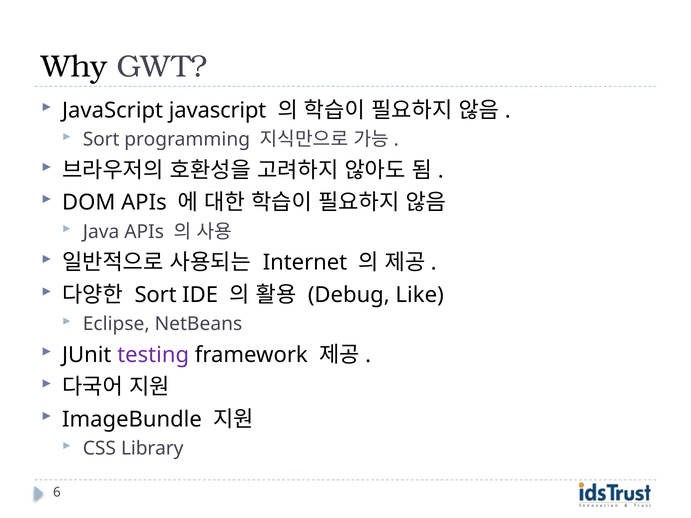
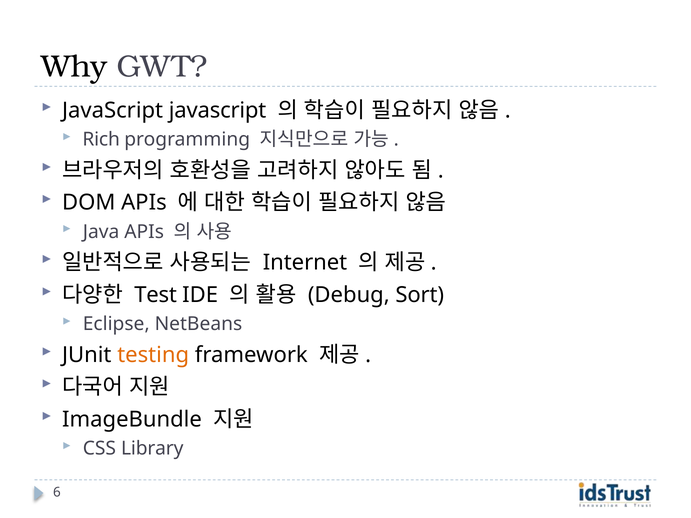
Sort at (101, 140): Sort -> Rich
Sort at (156, 295): Sort -> Test
Like: Like -> Sort
testing colour: purple -> orange
